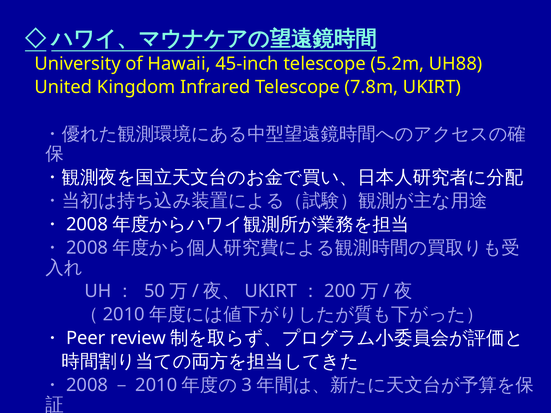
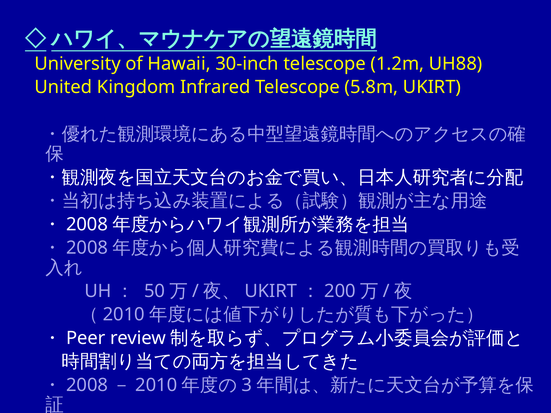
45-inch: 45-inch -> 30-inch
5.2m: 5.2m -> 1.2m
7.8m: 7.8m -> 5.8m
